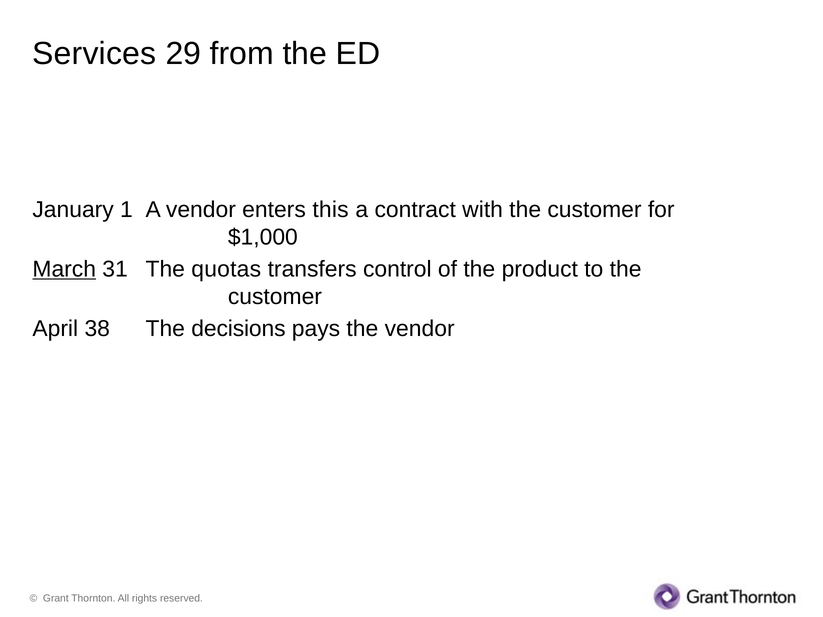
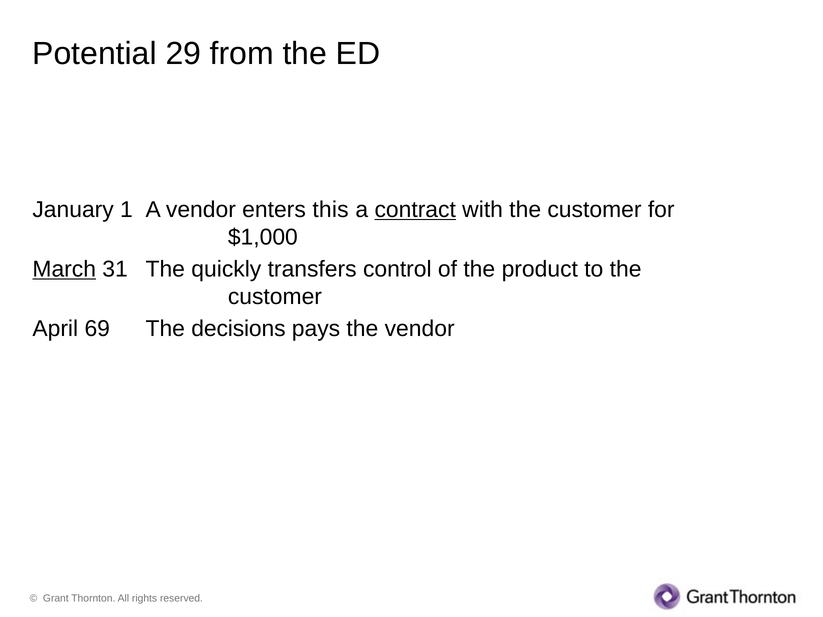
Services: Services -> Potential
contract underline: none -> present
quotas: quotas -> quickly
38: 38 -> 69
